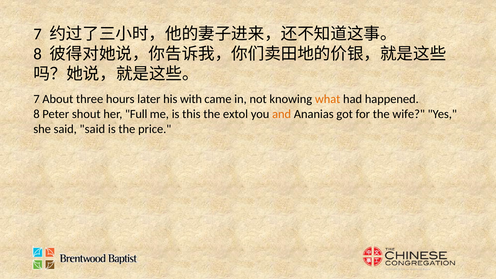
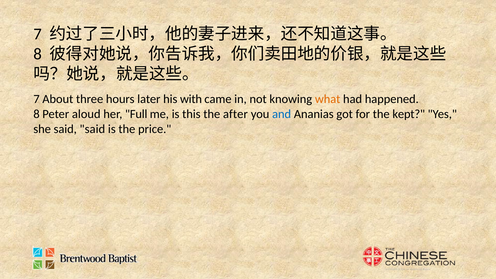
shout: shout -> aloud
extol: extol -> after
and colour: orange -> blue
wife: wife -> kept
